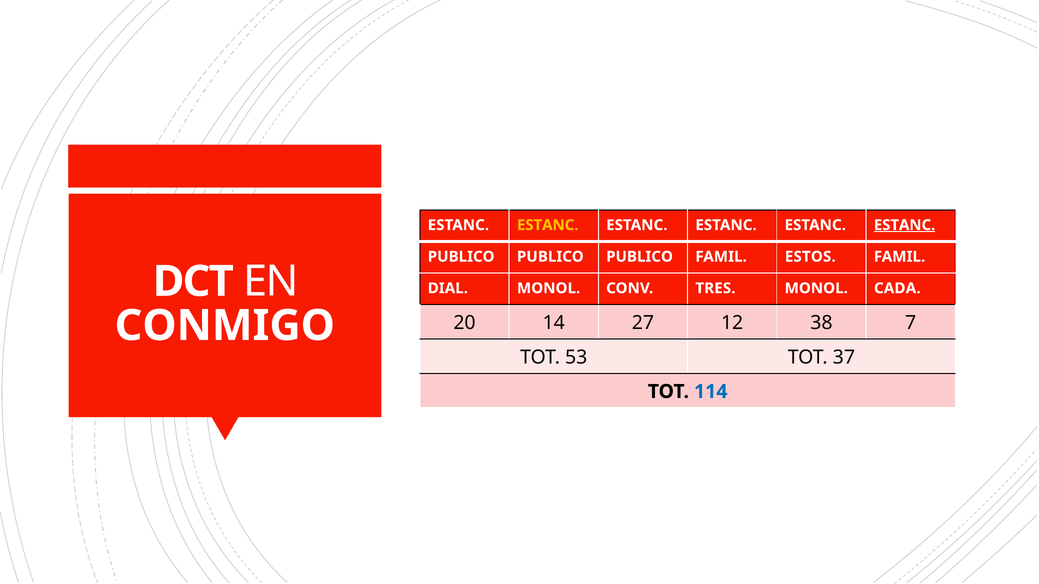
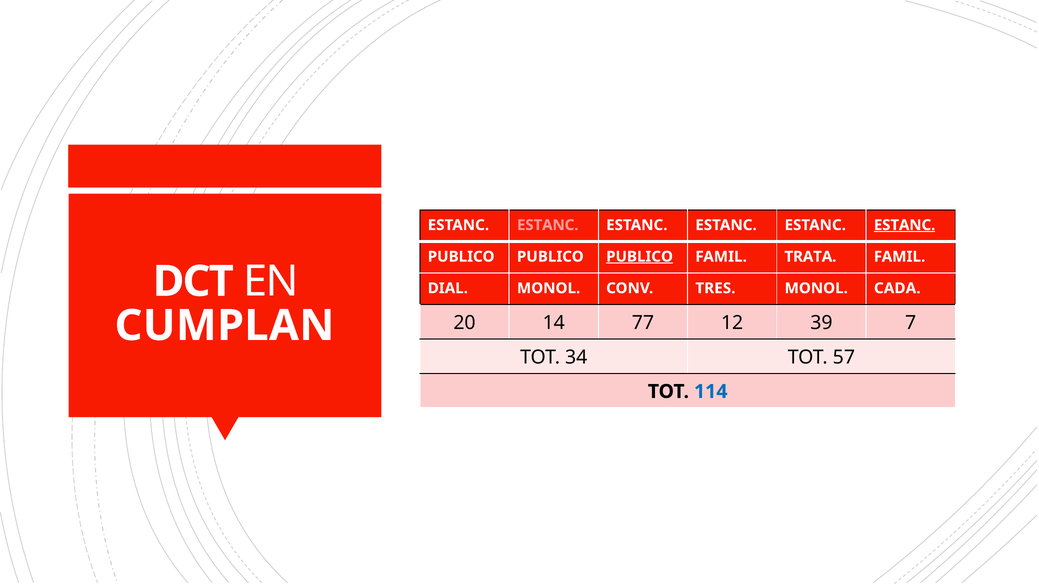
ESTANC at (548, 225) colour: yellow -> pink
PUBLICO at (640, 257) underline: none -> present
ESTOS: ESTOS -> TRATA
27: 27 -> 77
38: 38 -> 39
CONMIGO: CONMIGO -> CUMPLAN
53: 53 -> 34
37: 37 -> 57
